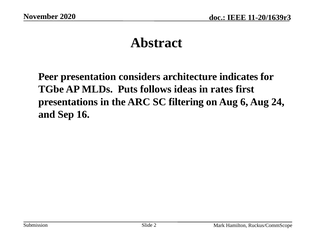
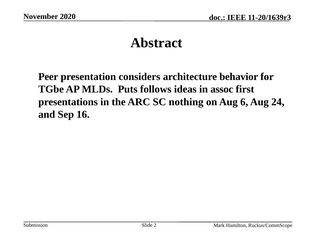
indicates: indicates -> behavior
rates: rates -> assoc
filtering: filtering -> nothing
